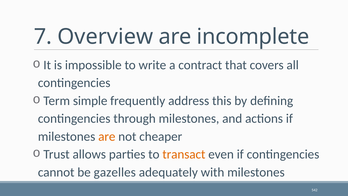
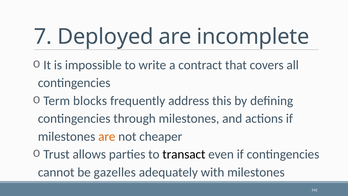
Overview: Overview -> Deployed
simple: simple -> blocks
transact colour: orange -> black
